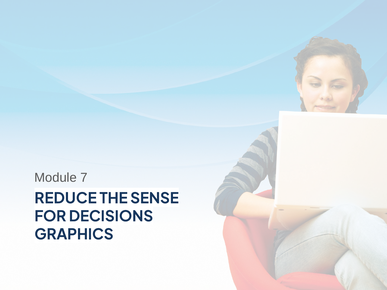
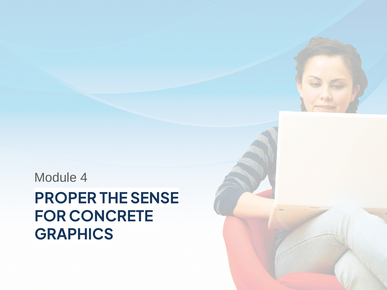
7: 7 -> 4
REDUCE: REDUCE -> PROPER
DECISIONS: DECISIONS -> CONCRETE
